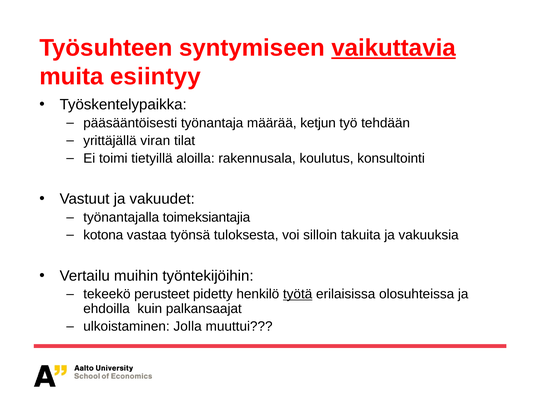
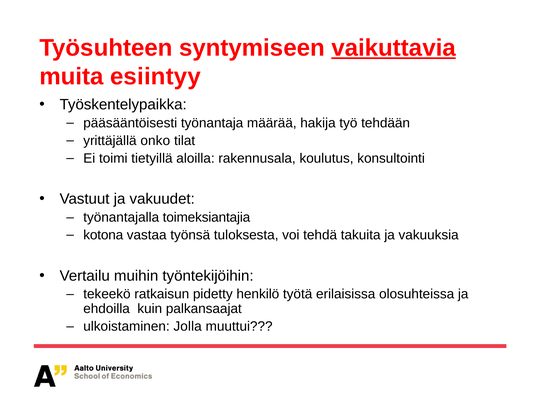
ketjun: ketjun -> hakija
viran: viran -> onko
silloin: silloin -> tehdä
perusteet: perusteet -> ratkaisun
työtä underline: present -> none
